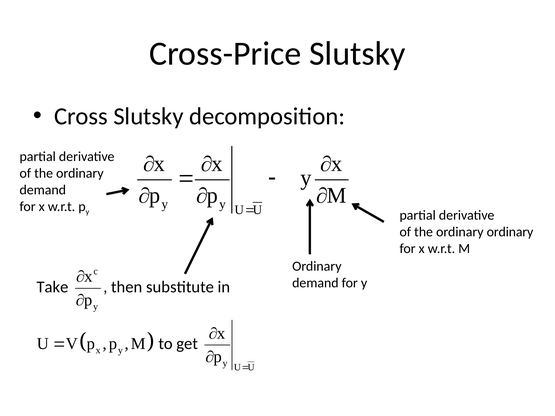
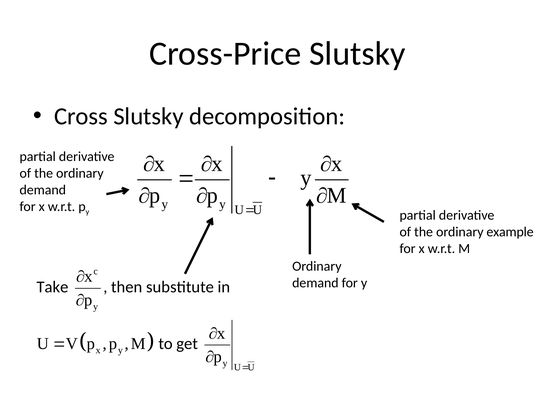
ordinary ordinary: ordinary -> example
